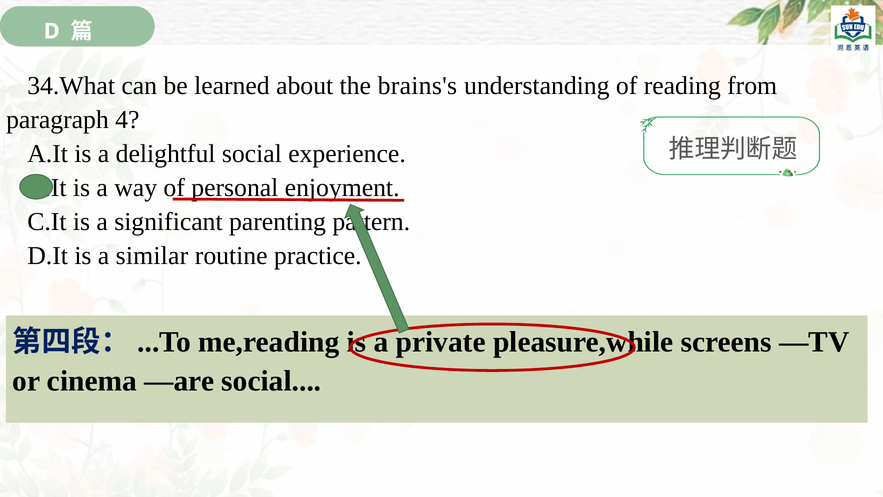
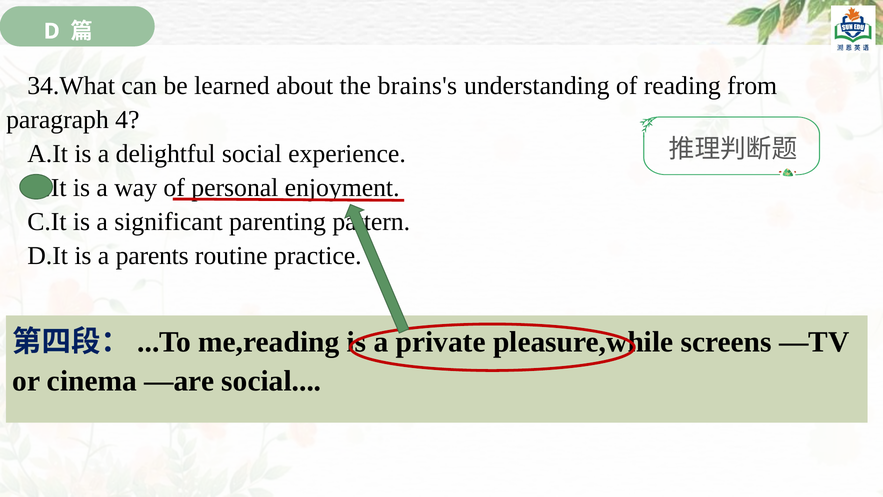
similar: similar -> parents
